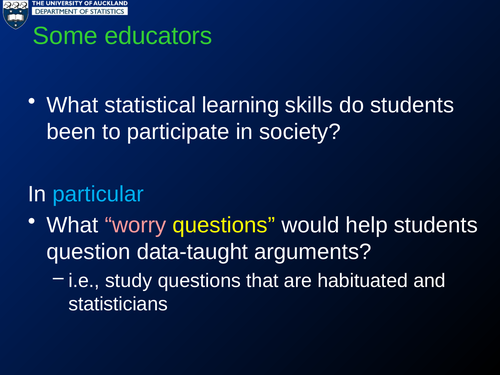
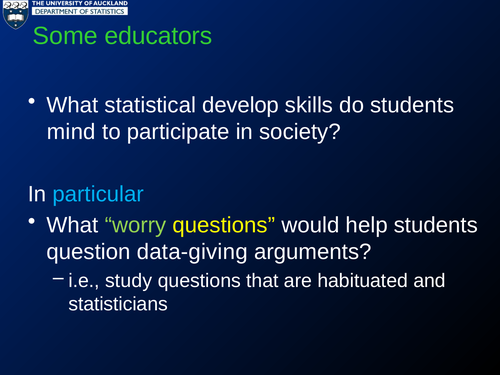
learning: learning -> develop
been: been -> mind
worry colour: pink -> light green
data-taught: data-taught -> data-giving
